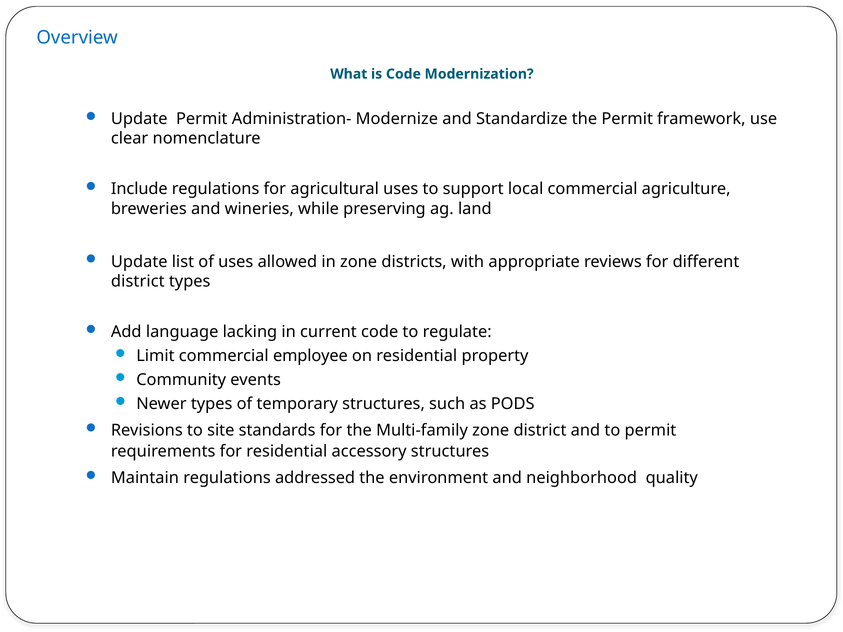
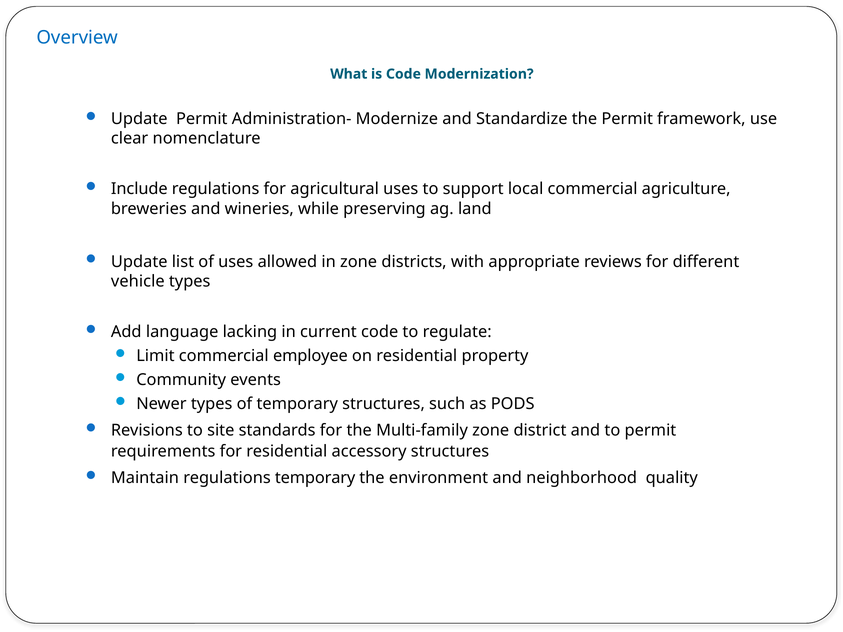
district at (138, 281): district -> vehicle
regulations addressed: addressed -> temporary
